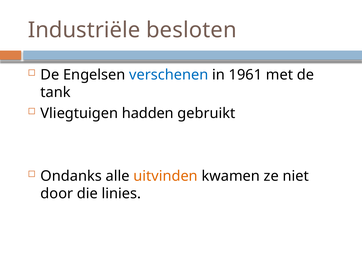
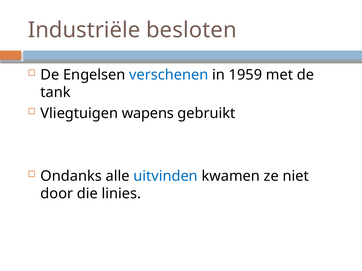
1961: 1961 -> 1959
hadden: hadden -> wapens
uitvinden colour: orange -> blue
